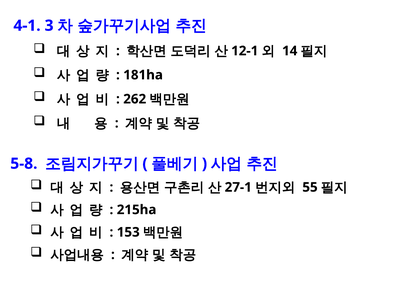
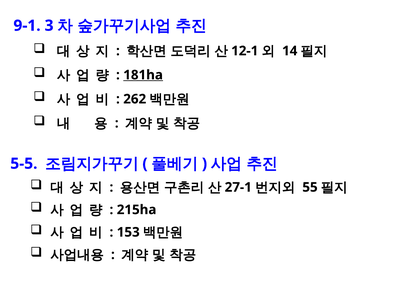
4-1: 4-1 -> 9-1
181ha underline: none -> present
5-8: 5-8 -> 5-5
